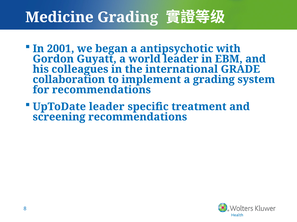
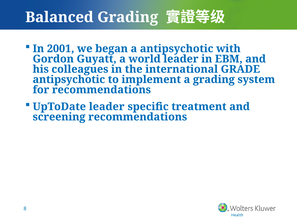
Medicine: Medicine -> Balanced
collaboration at (69, 80): collaboration -> antipsychotic
